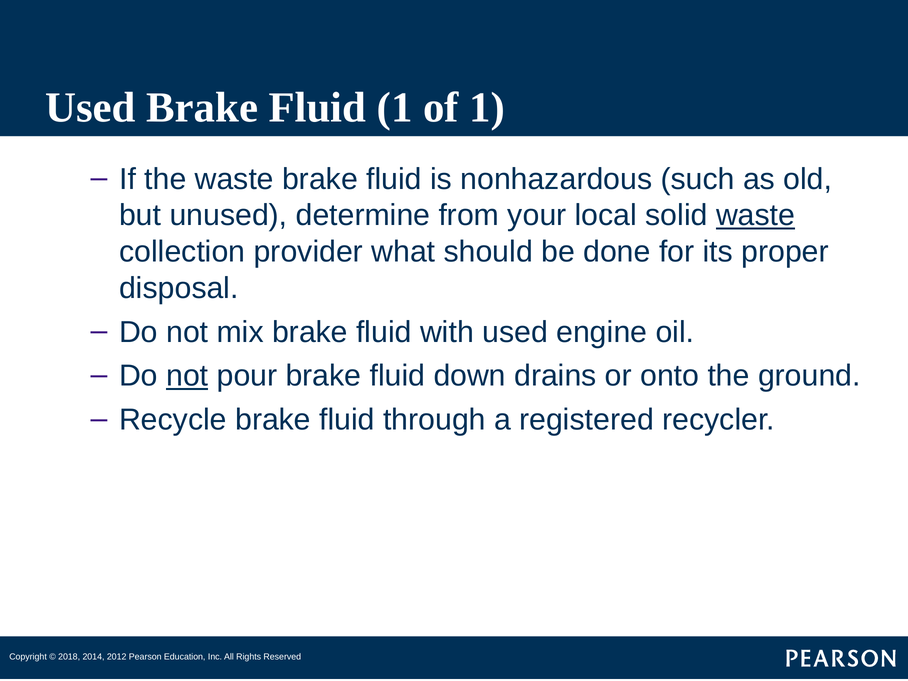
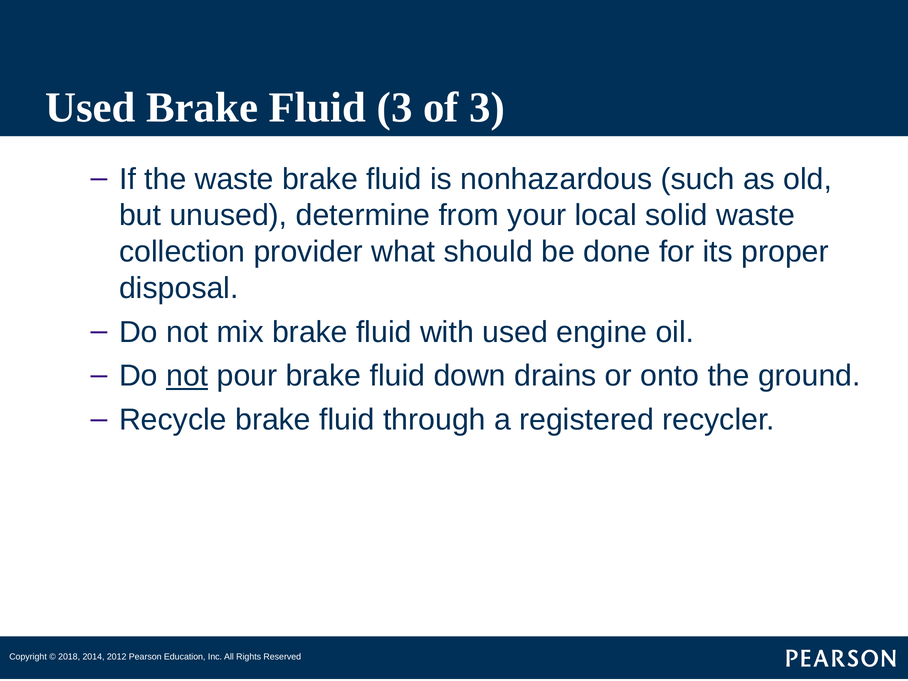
Fluid 1: 1 -> 3
of 1: 1 -> 3
waste at (756, 216) underline: present -> none
